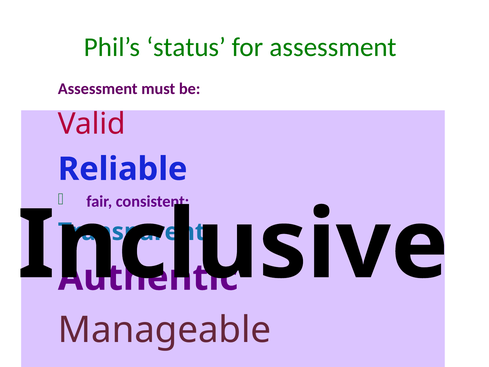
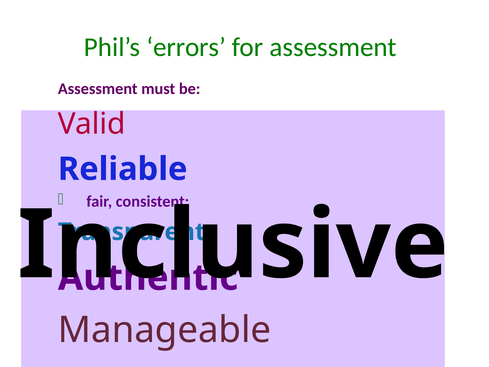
status: status -> errors
